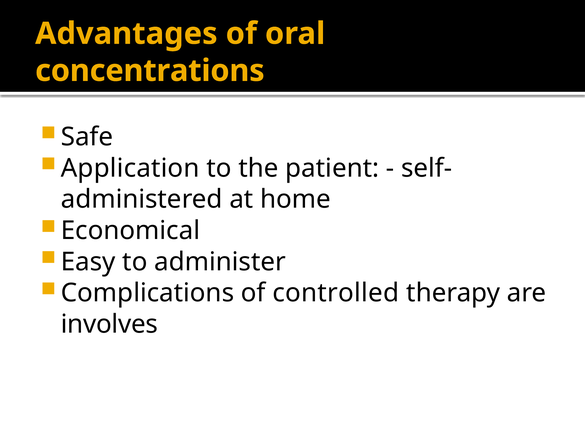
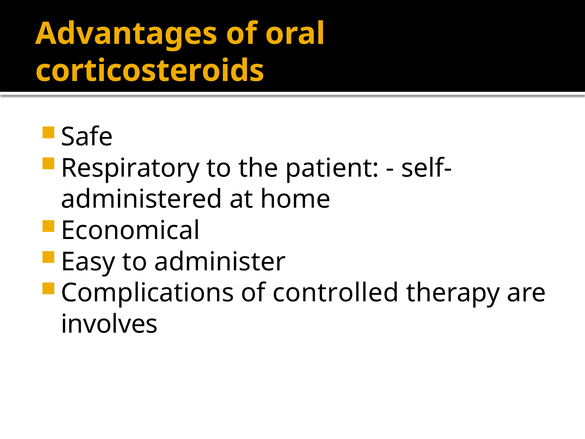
concentrations: concentrations -> corticosteroids
Application: Application -> Respiratory
